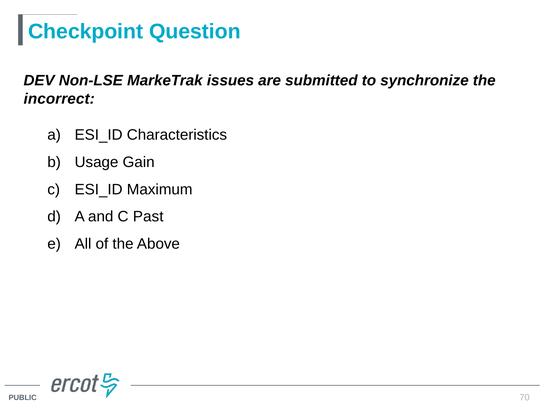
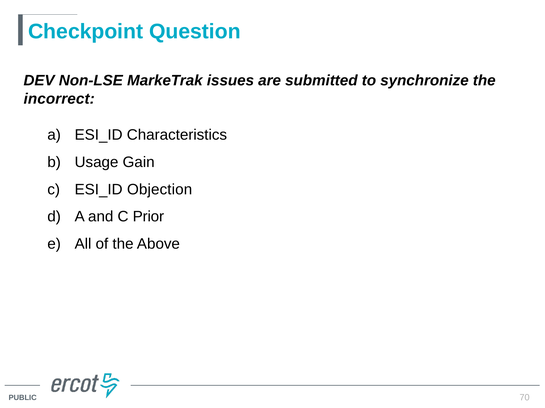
Maximum: Maximum -> Objection
Past: Past -> Prior
